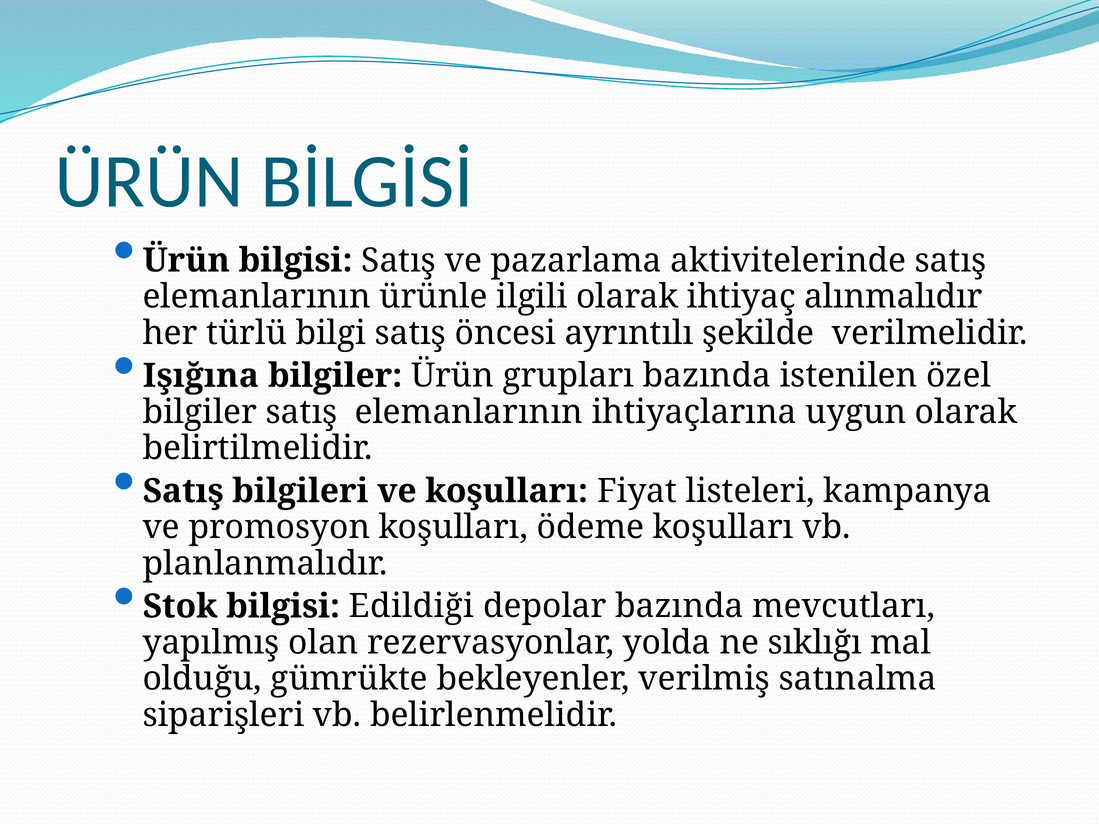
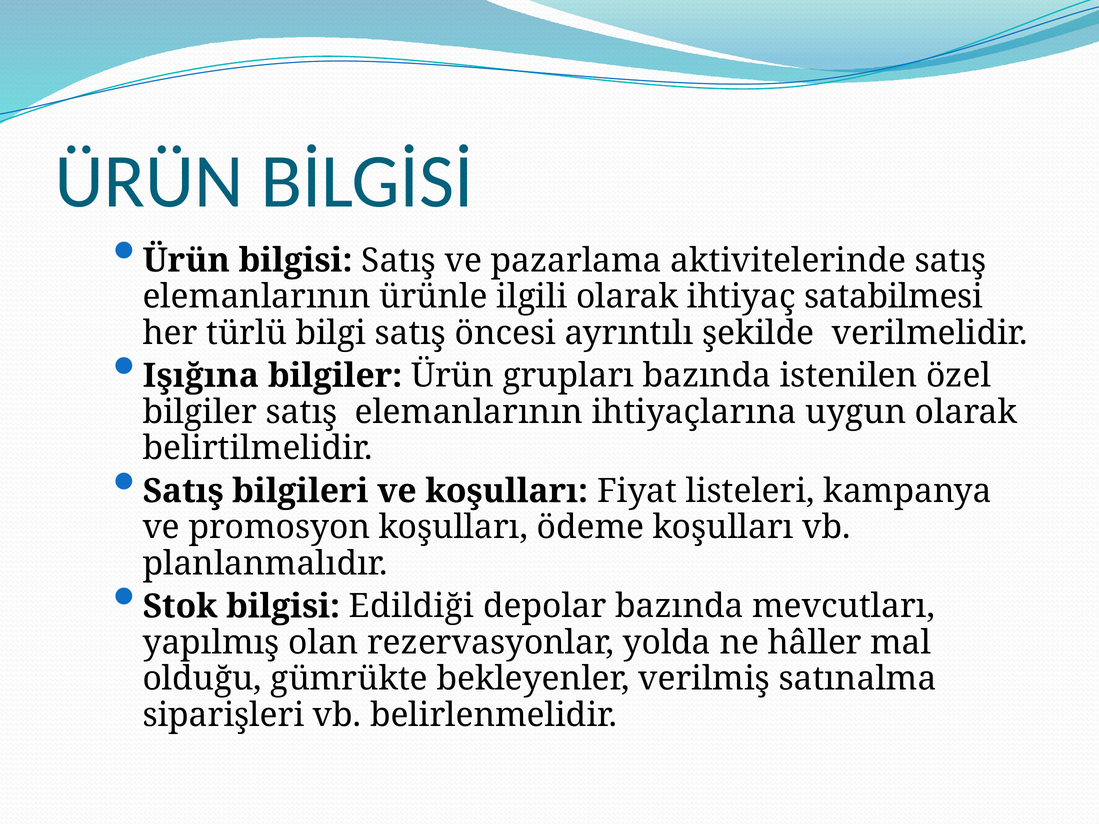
alınmalıdır: alınmalıdır -> satabilmesi
sıklığı: sıklığı -> hâller
